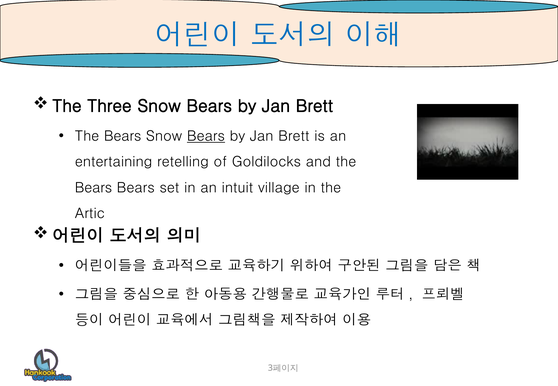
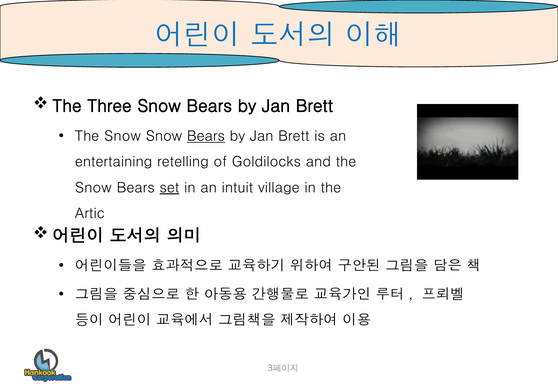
Bears at (123, 136): Bears -> Snow
Bears at (93, 188): Bears -> Snow
set underline: none -> present
